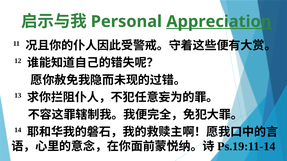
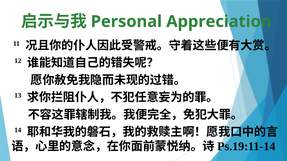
Appreciation underline: present -> none
